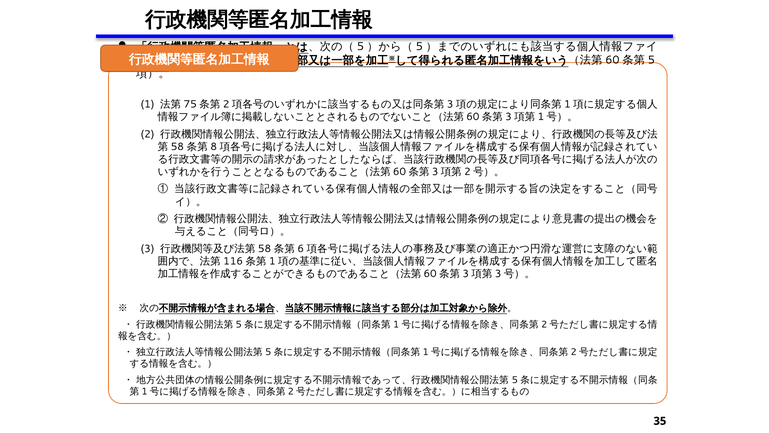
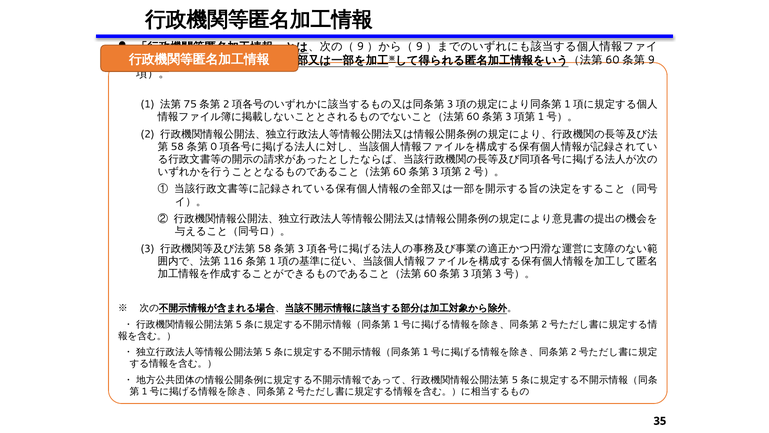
5 at (361, 47): 5 -> 9
5 at (419, 47): 5 -> 9
5 at (651, 60): 5 -> 9
8: 8 -> 0
6 at (301, 249): 6 -> 3
